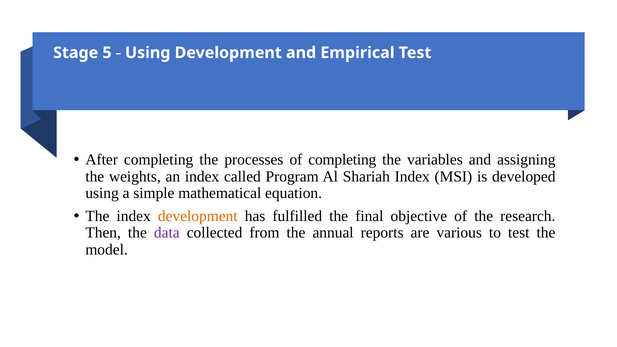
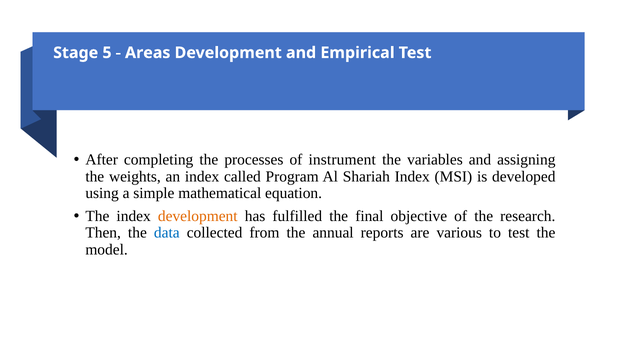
Using at (148, 53): Using -> Areas
of completing: completing -> instrument
data colour: purple -> blue
